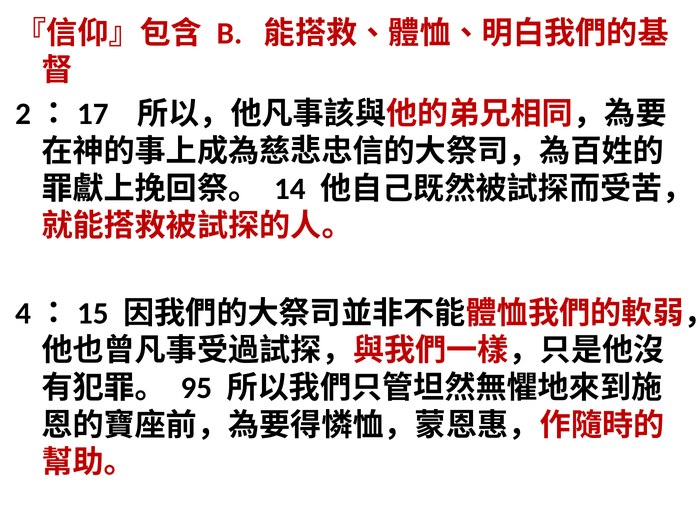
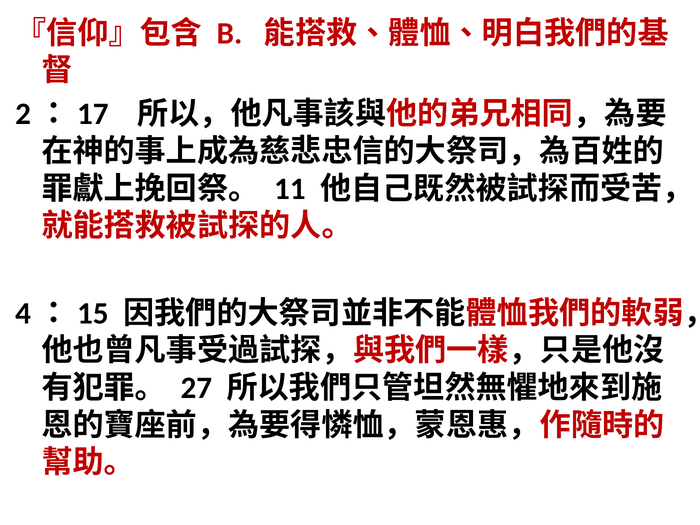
14: 14 -> 11
95: 95 -> 27
